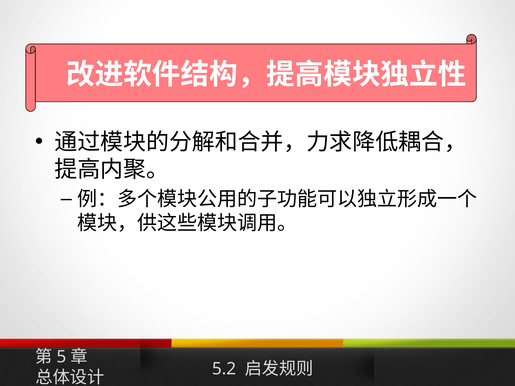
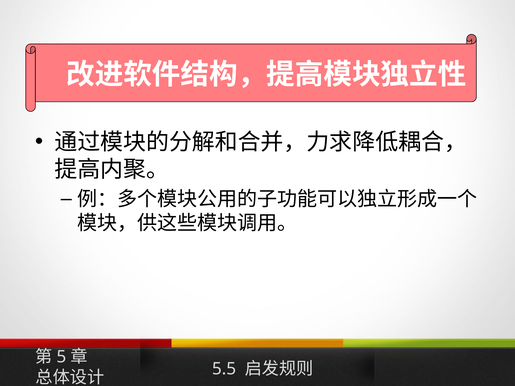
5.2: 5.2 -> 5.5
